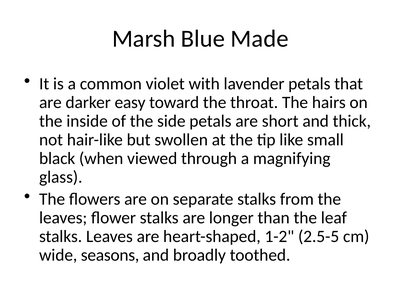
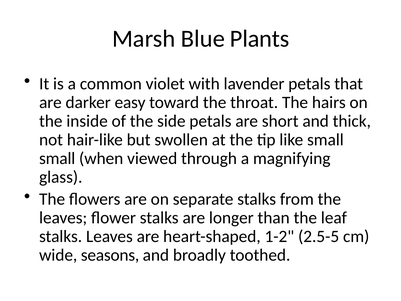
Made: Made -> Plants
black at (57, 158): black -> small
